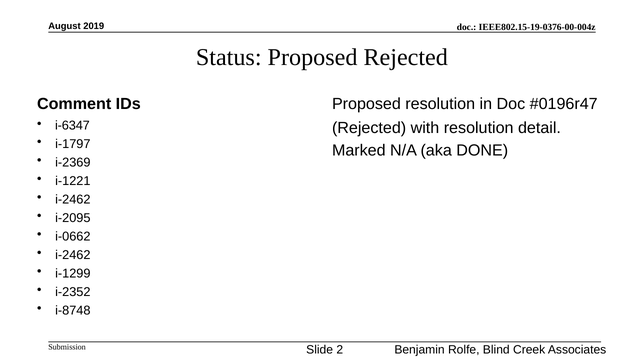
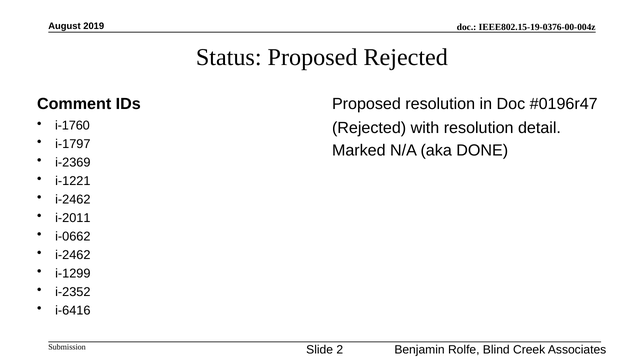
i-6347: i-6347 -> i-1760
i-2095: i-2095 -> i-2011
i-8748: i-8748 -> i-6416
